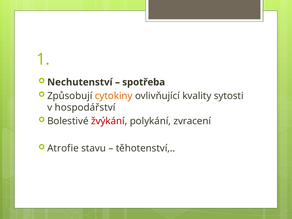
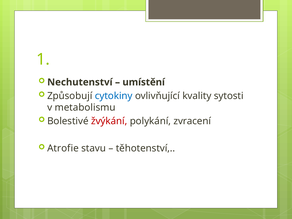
spotřeba: spotřeba -> umístění
cytokiny colour: orange -> blue
hospodářství: hospodářství -> metabolismu
